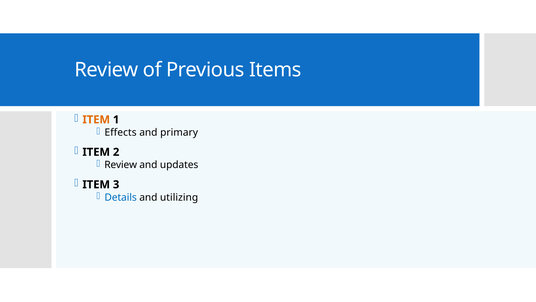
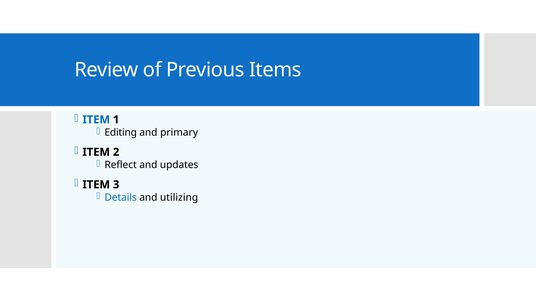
ITEM at (96, 119) colour: orange -> blue
Effects: Effects -> Editing
Review at (121, 165): Review -> Reflect
